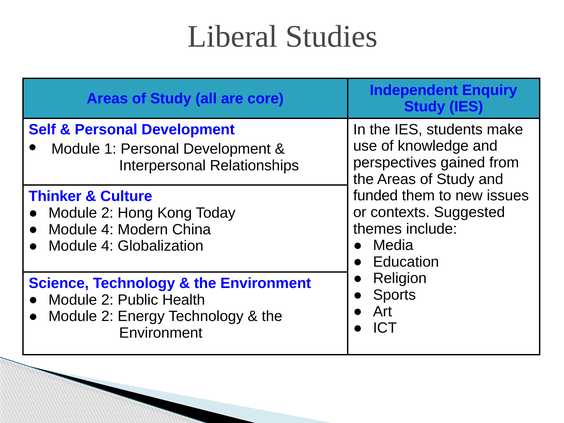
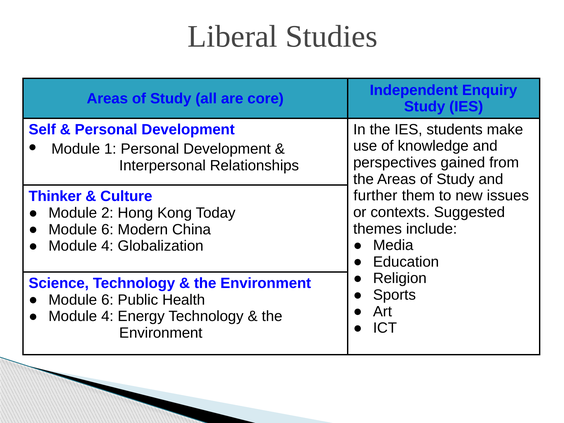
funded: funded -> further
4 at (107, 229): 4 -> 6
2 at (107, 300): 2 -> 6
2 at (107, 316): 2 -> 4
